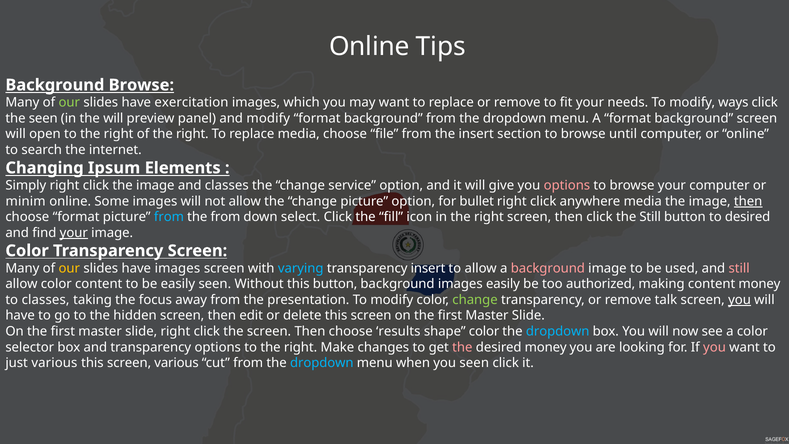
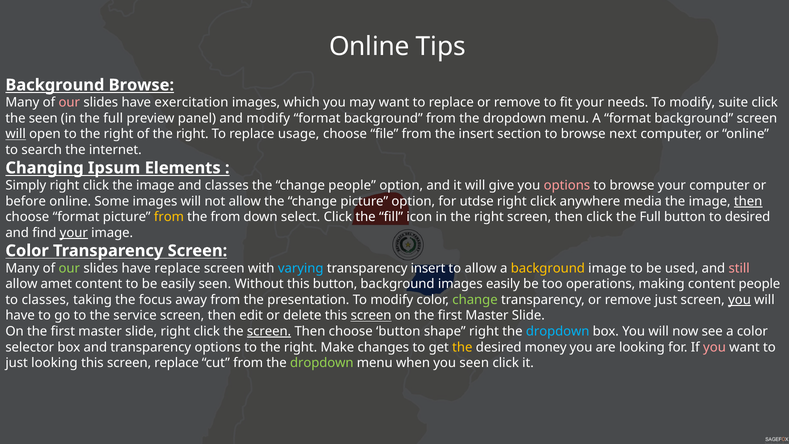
our at (69, 103) colour: light green -> pink
ways: ways -> suite
in the will: will -> full
will at (16, 134) underline: none -> present
replace media: media -> usage
until: until -> next
change service: service -> people
minim: minim -> before
bullet: bullet -> utdse
from at (169, 217) colour: light blue -> yellow
click the Still: Still -> Full
our at (69, 268) colour: yellow -> light green
have images: images -> replace
background at (548, 268) colour: pink -> yellow
allow color: color -> amet
authorized: authorized -> operations
content money: money -> people
remove talk: talk -> just
hidden: hidden -> service
screen at (371, 315) underline: none -> present
screen at (269, 331) underline: none -> present
choose results: results -> button
shape color: color -> right
the at (462, 347) colour: pink -> yellow
just various: various -> looking
screen various: various -> replace
dropdown at (322, 363) colour: light blue -> light green
